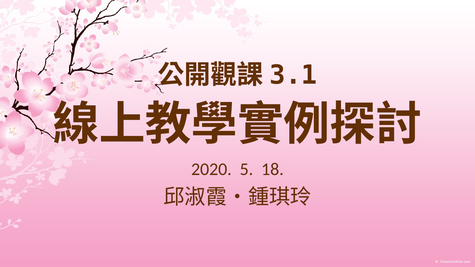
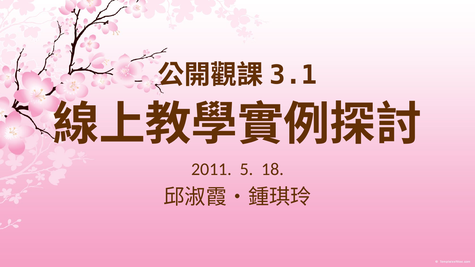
2020: 2020 -> 2011
